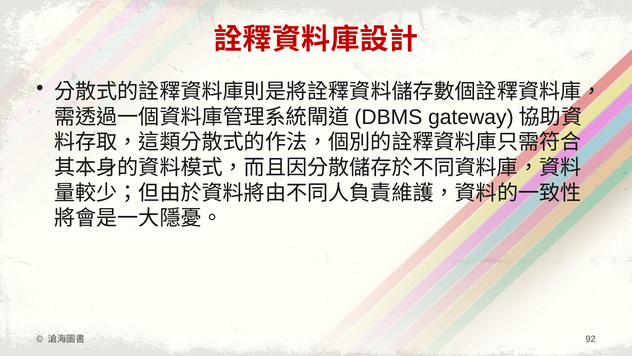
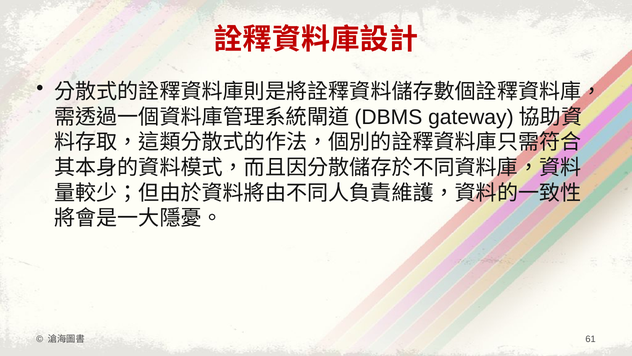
92: 92 -> 61
